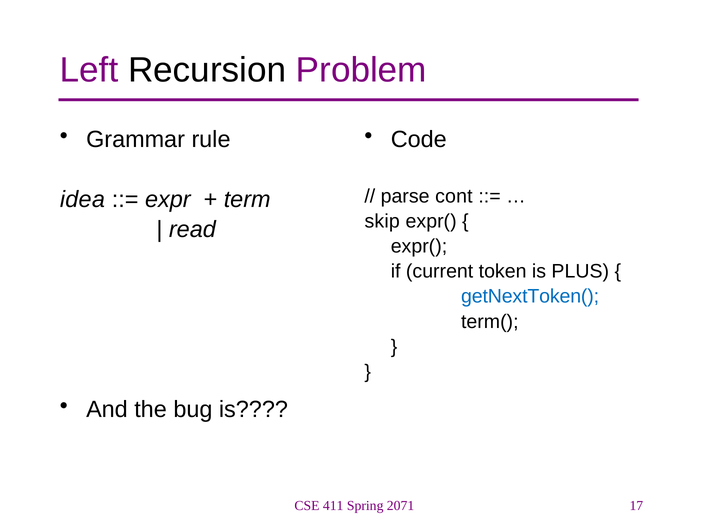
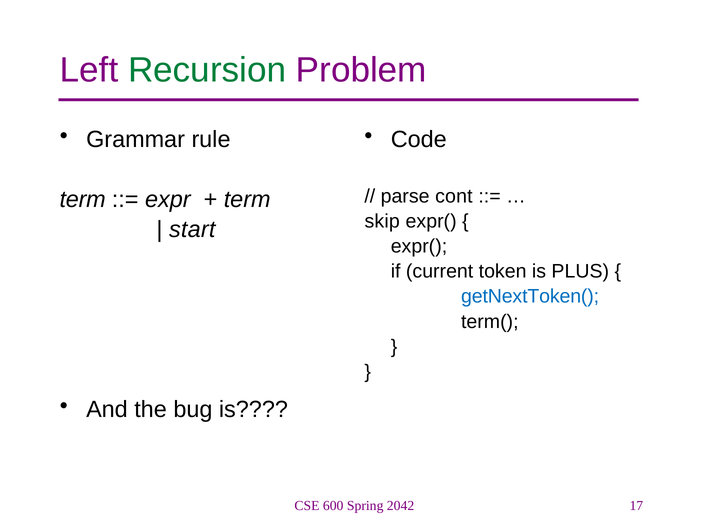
Recursion colour: black -> green
idea at (82, 199): idea -> term
read: read -> start
411: 411 -> 600
2071: 2071 -> 2042
